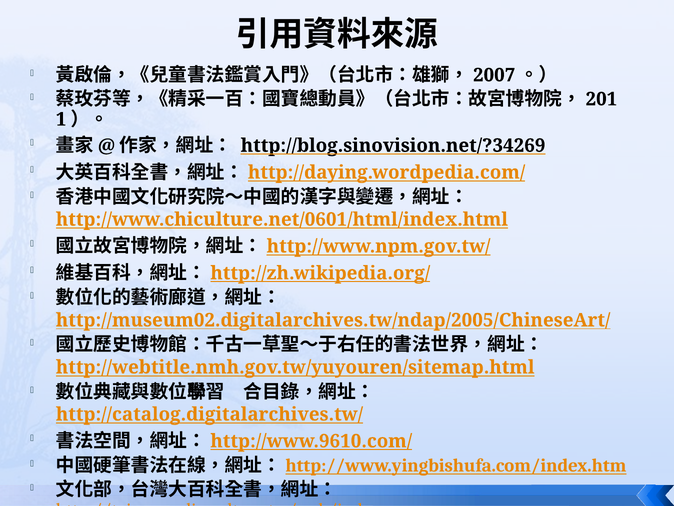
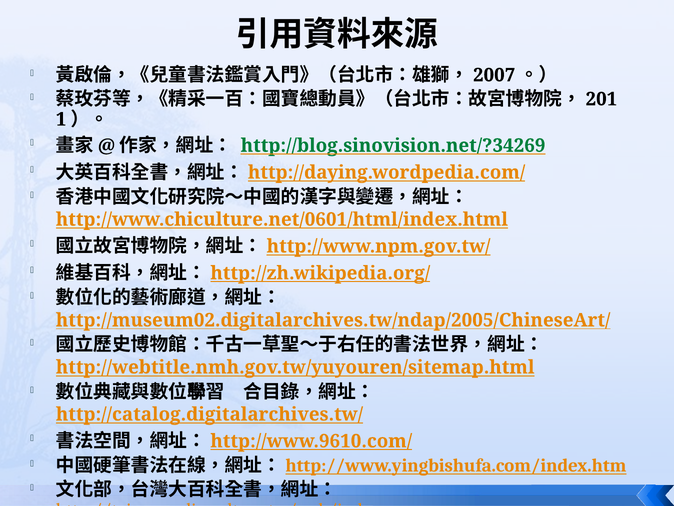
http://blog.sinovision.net/?34269 colour: black -> green
